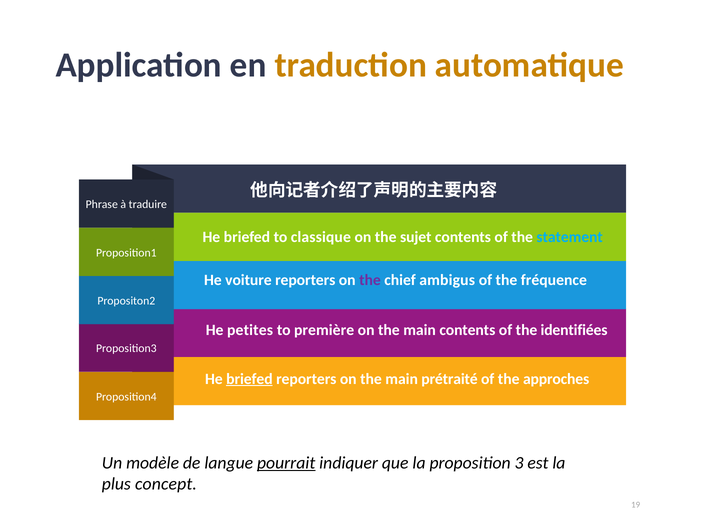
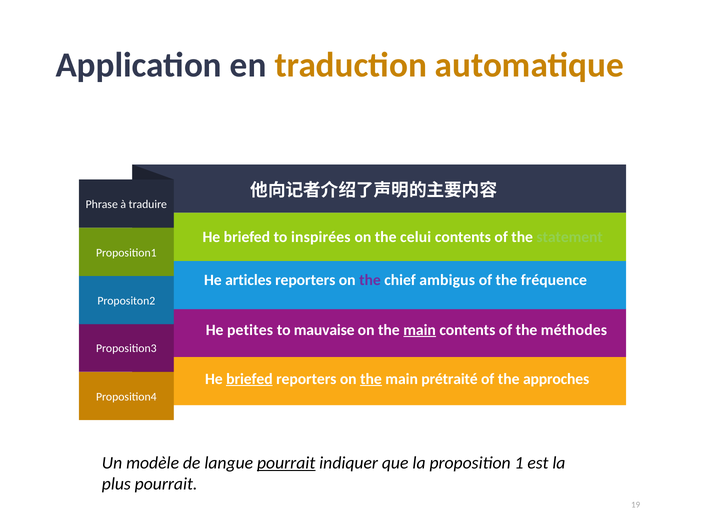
classique: classique -> inspirées
sujet: sujet -> celui
statement colour: light blue -> light green
voiture: voiture -> articles
première: première -> mauvaise
main at (420, 330) underline: none -> present
identifiées: identifiées -> méthodes
the at (371, 379) underline: none -> present
3: 3 -> 1
plus concept: concept -> pourrait
